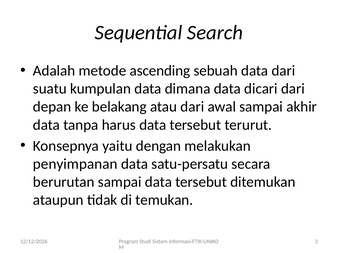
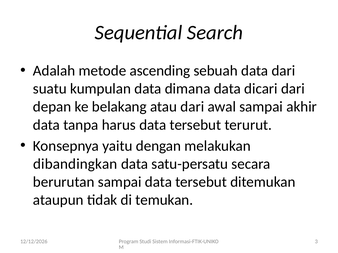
penyimpanan: penyimpanan -> dibandingkan
